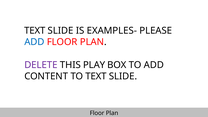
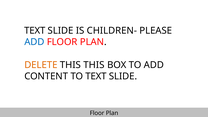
EXAMPLES-: EXAMPLES- -> CHILDREN-
DELETE colour: purple -> orange
THIS PLAY: PLAY -> THIS
